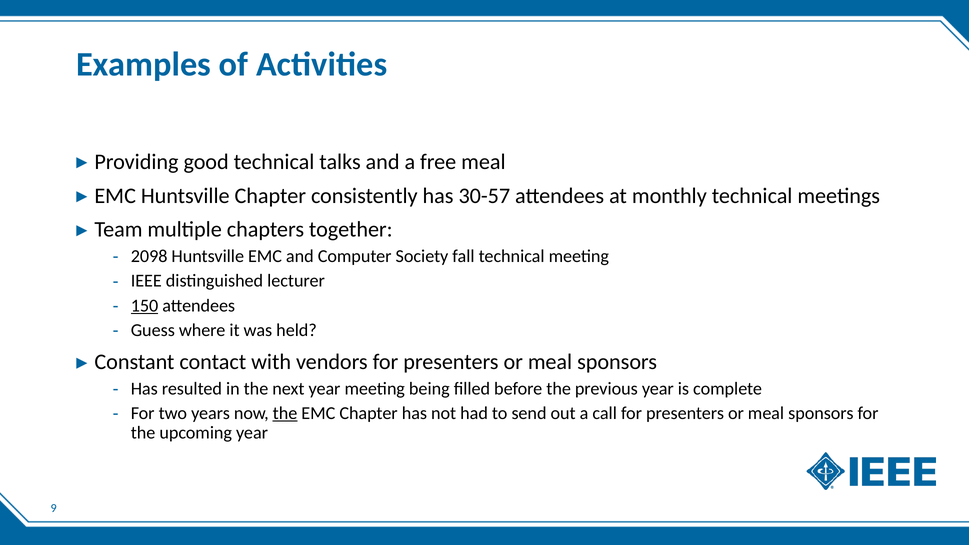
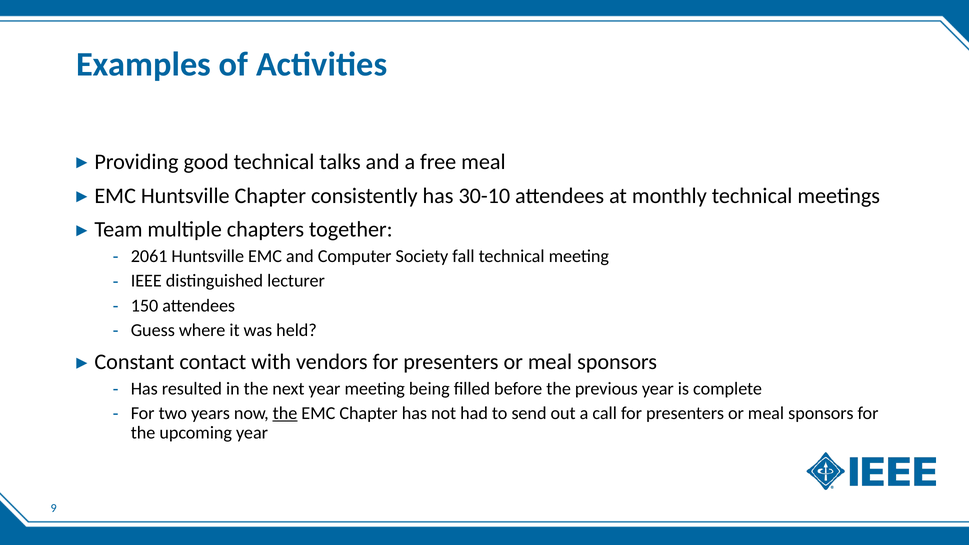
30-57: 30-57 -> 30-10
2098: 2098 -> 2061
150 underline: present -> none
